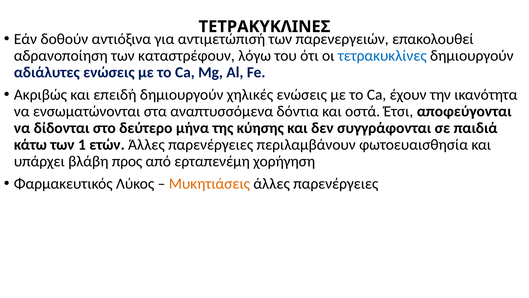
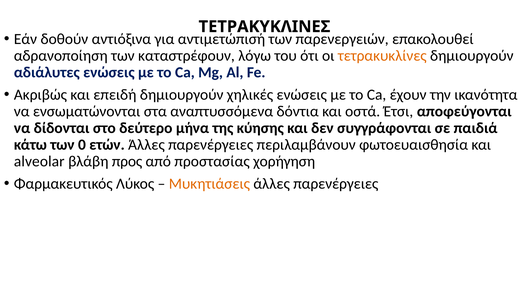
τετρακυκλίνες colour: blue -> orange
1: 1 -> 0
υπάρχει: υπάρχει -> alveolar
ερταπενέμη: ερταπενέμη -> προστασίας
